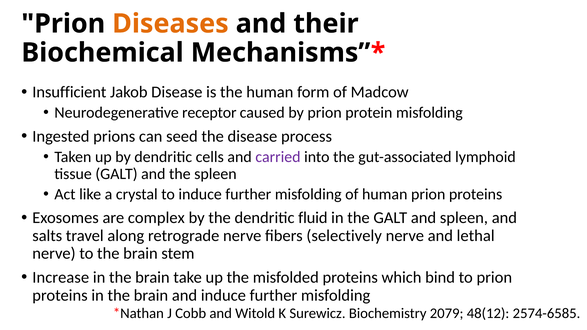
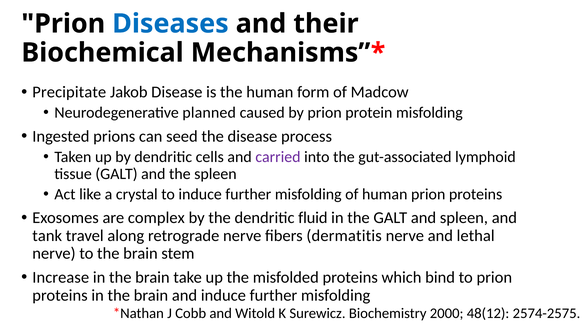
Diseases colour: orange -> blue
Insufficient: Insufficient -> Precipitate
receptor: receptor -> planned
salts: salts -> tank
selectively: selectively -> dermatitis
2079: 2079 -> 2000
2574-6585: 2574-6585 -> 2574-2575
